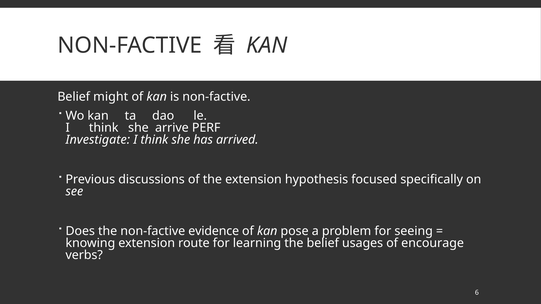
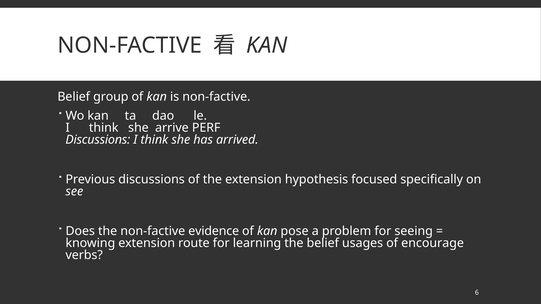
might: might -> group
Investigate at (98, 140): Investigate -> Discussions
